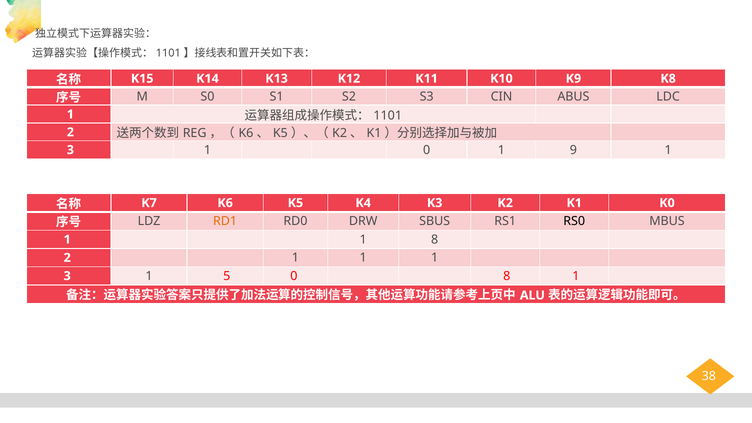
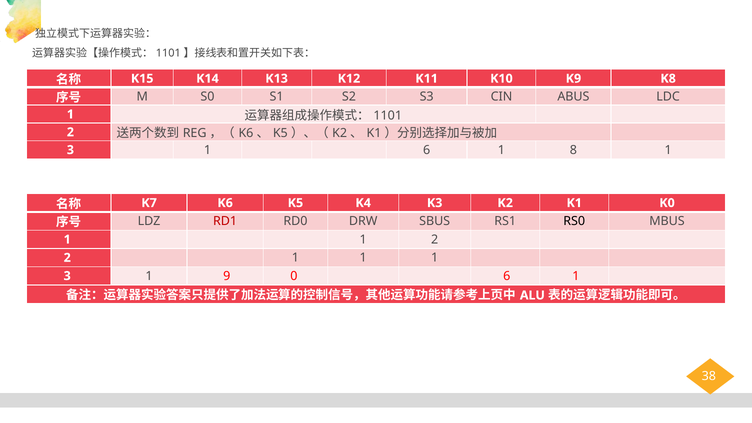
1 0: 0 -> 6
9: 9 -> 8
RD1 colour: orange -> red
1 8: 8 -> 2
5: 5 -> 9
0 8: 8 -> 6
